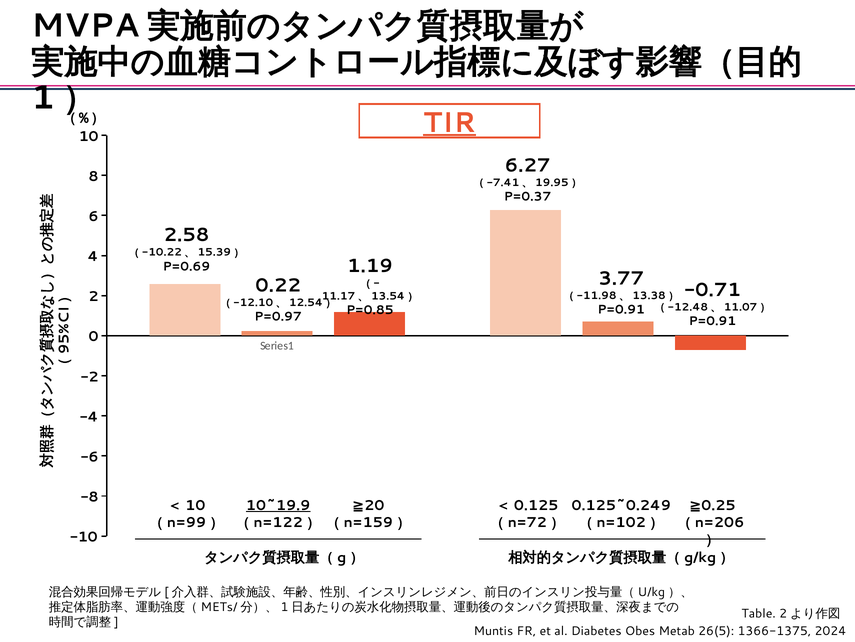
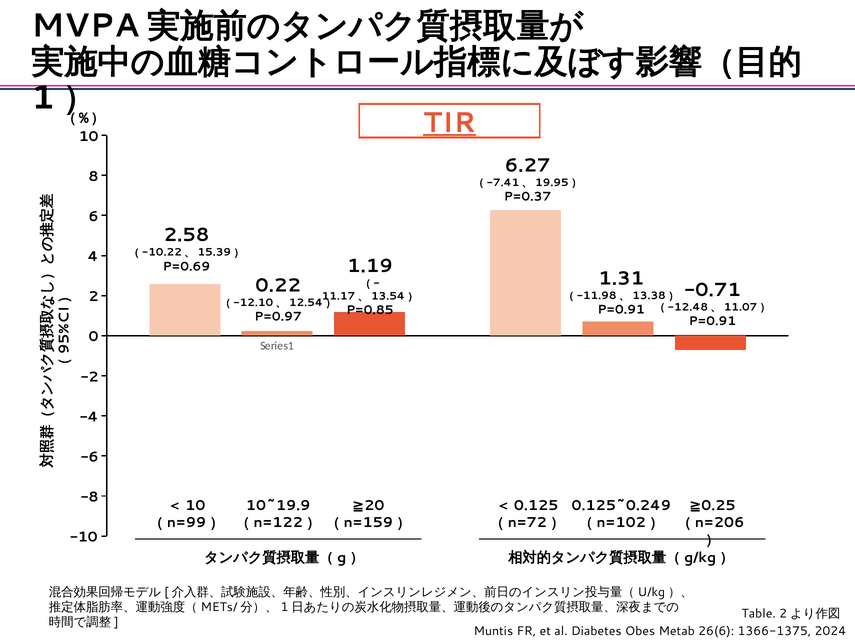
3.77: 3.77 -> 1.31
10~19.9 underline: present -> none
26(5: 26(5 -> 26(6
